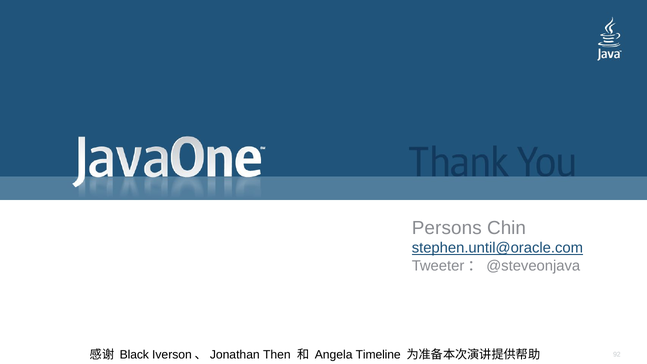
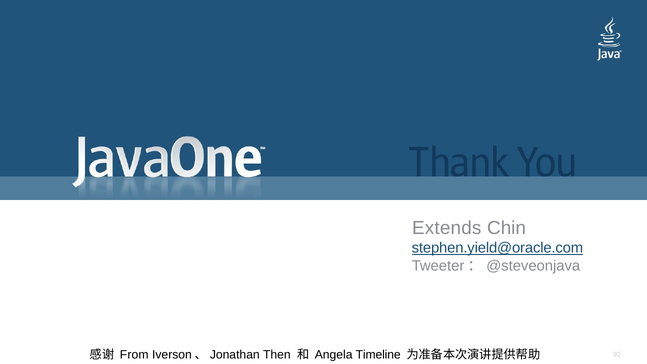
Persons: Persons -> Extends
stephen.until@oracle.com: stephen.until@oracle.com -> stephen.yield@oracle.com
Black: Black -> From
